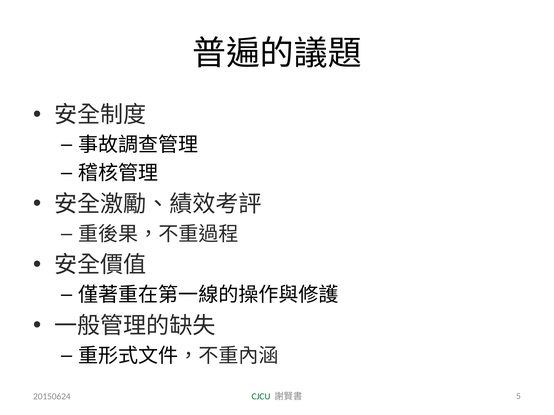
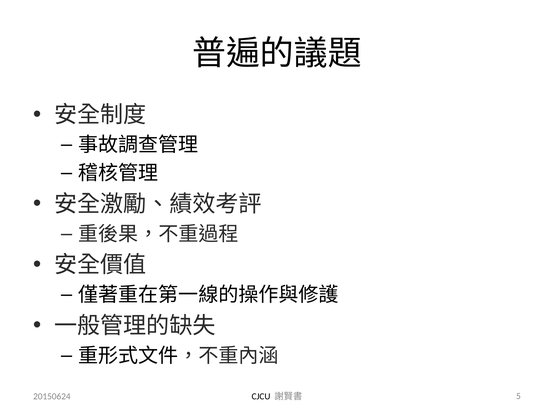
CJCU colour: green -> black
